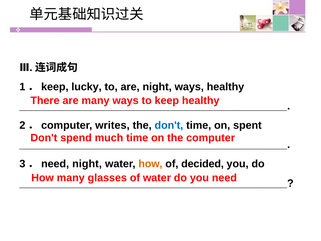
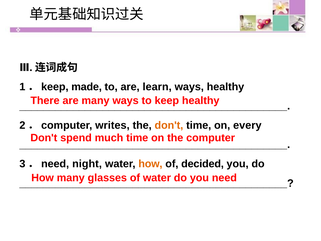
lucky: lucky -> made
are night: night -> learn
don't at (169, 125) colour: blue -> orange
spent: spent -> every
